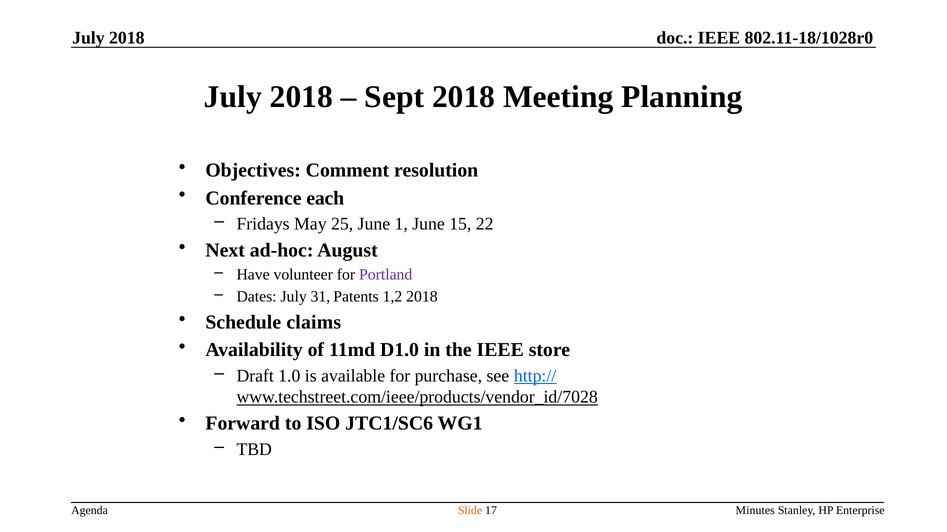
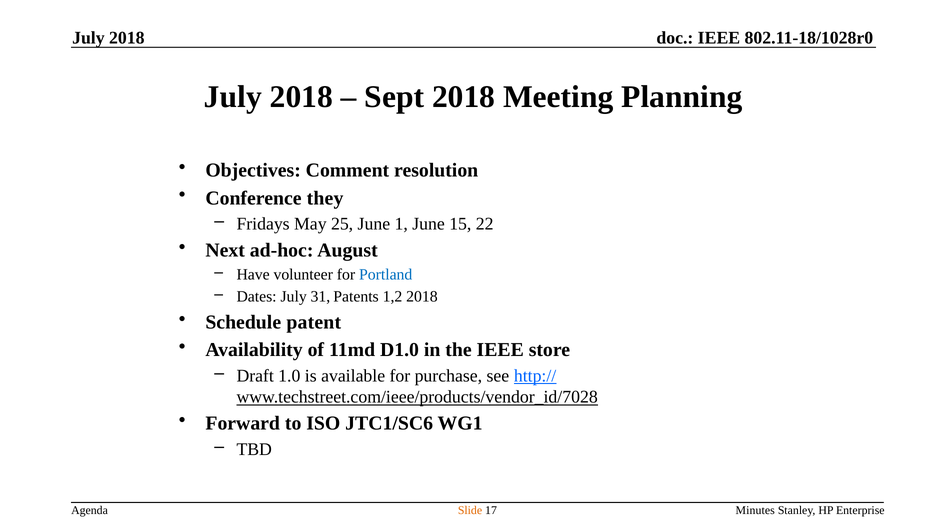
each: each -> they
Portland colour: purple -> blue
claims: claims -> patent
